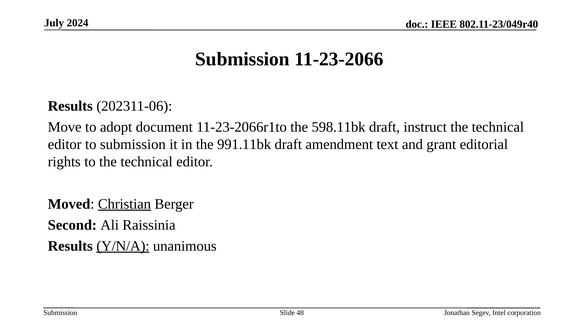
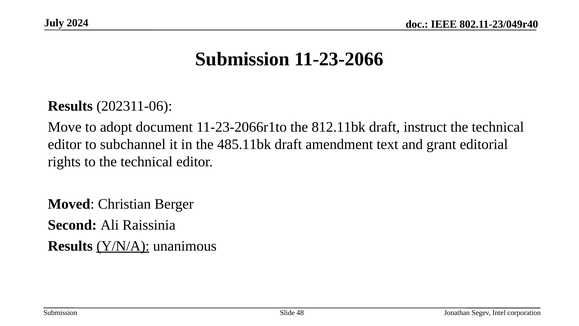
598.11bk: 598.11bk -> 812.11bk
to submission: submission -> subchannel
991.11bk: 991.11bk -> 485.11bk
Christian underline: present -> none
